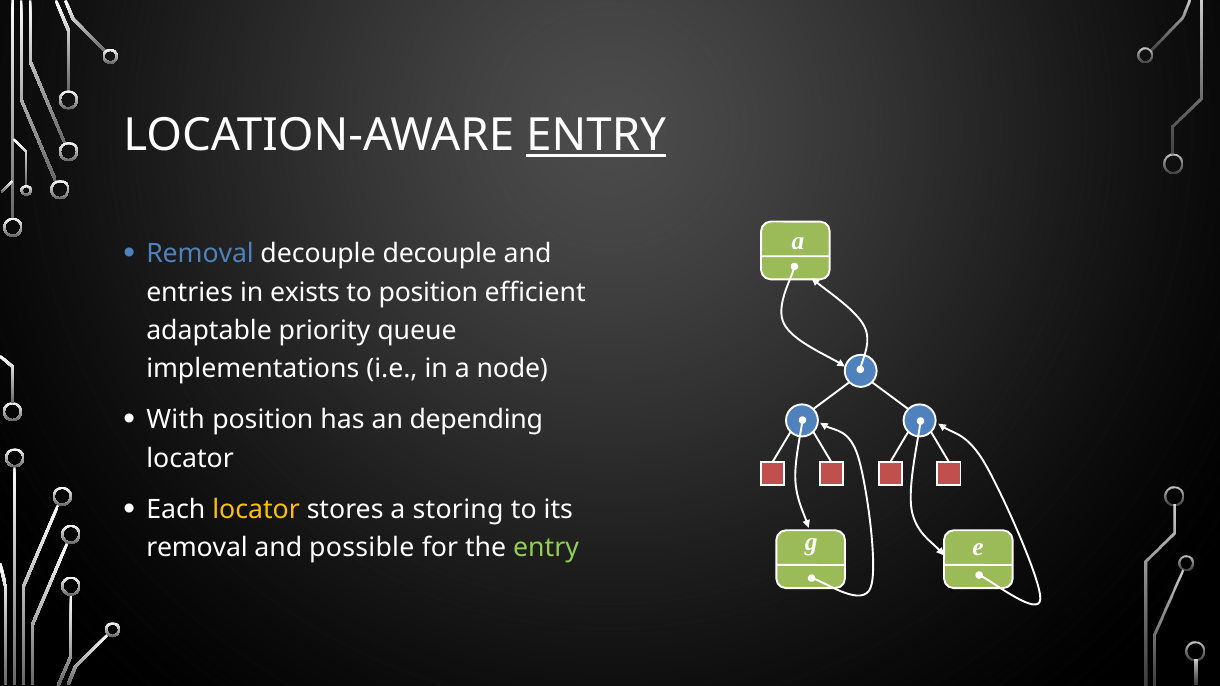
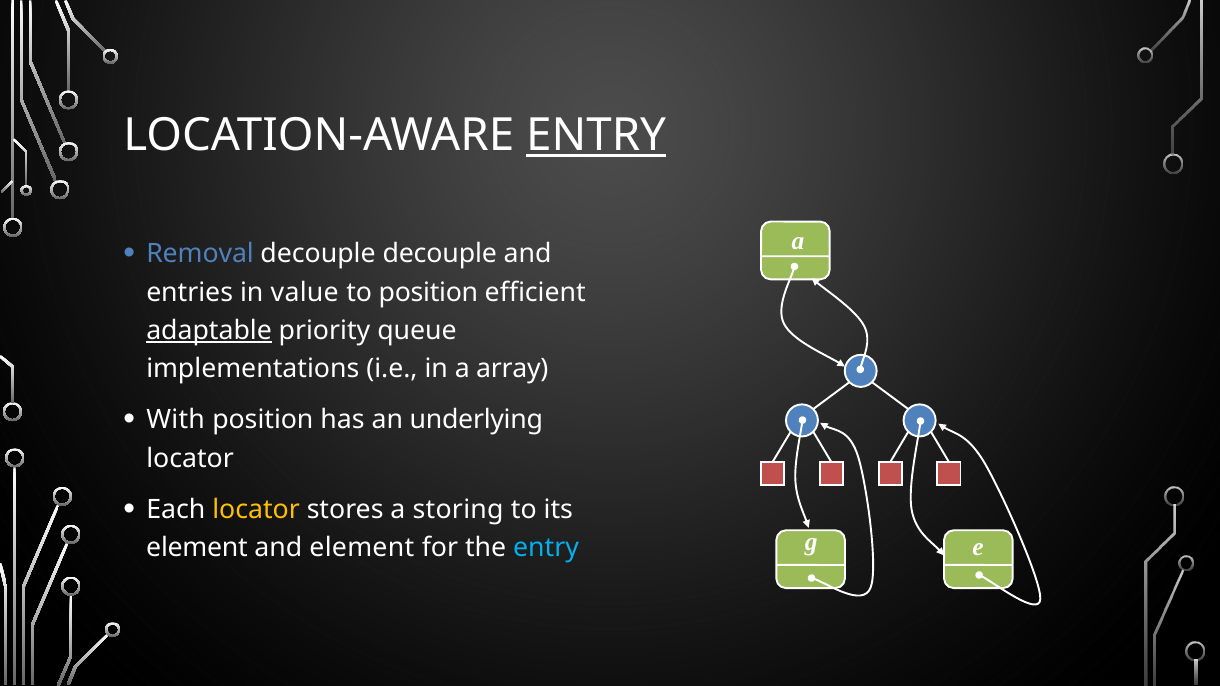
exists: exists -> value
adaptable underline: none -> present
node: node -> array
depending: depending -> underlying
removal at (197, 548): removal -> element
and possible: possible -> element
entry at (546, 548) colour: light green -> light blue
